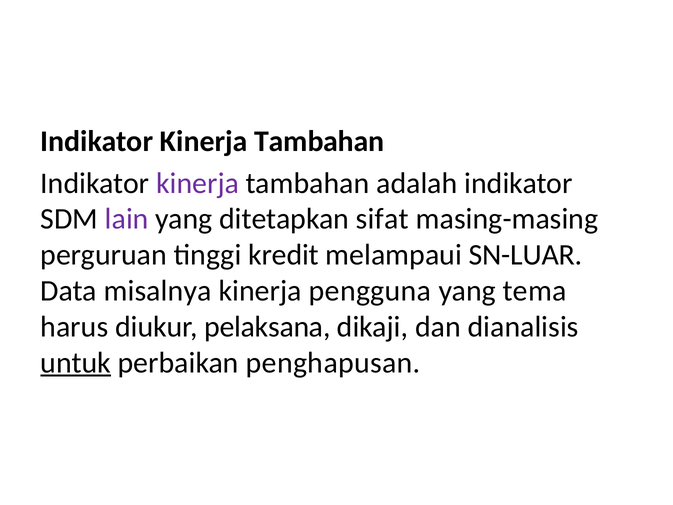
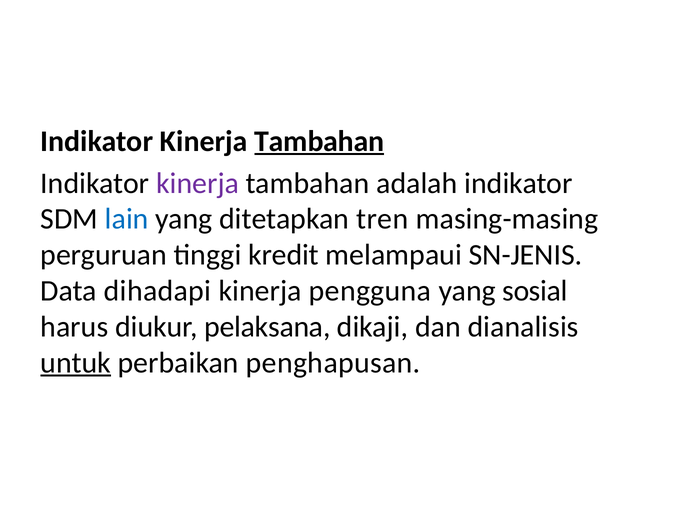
Tambahan at (319, 141) underline: none -> present
lain colour: purple -> blue
sifat: sifat -> tren
SN-LUAR: SN-LUAR -> SN-JENIS
misalnya: misalnya -> dihadapi
tema: tema -> sosial
